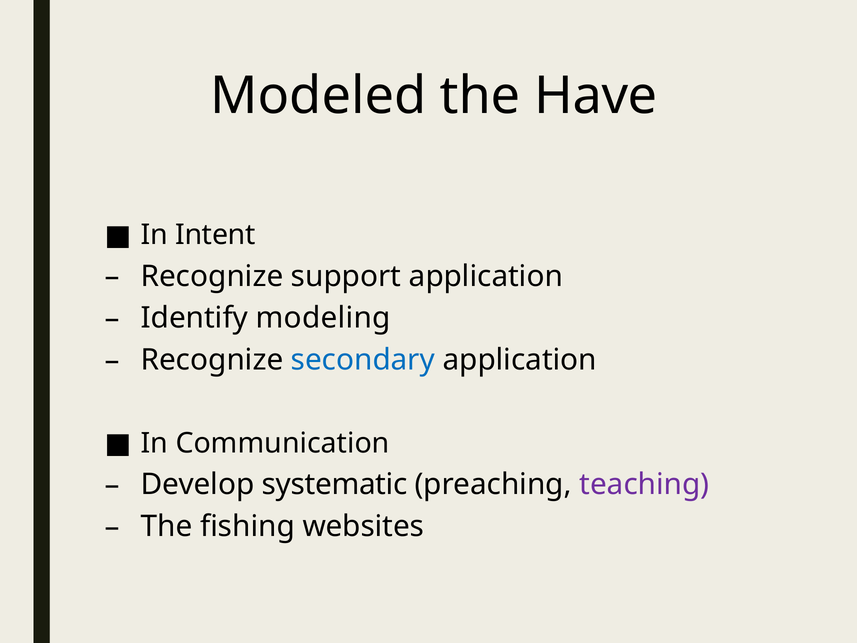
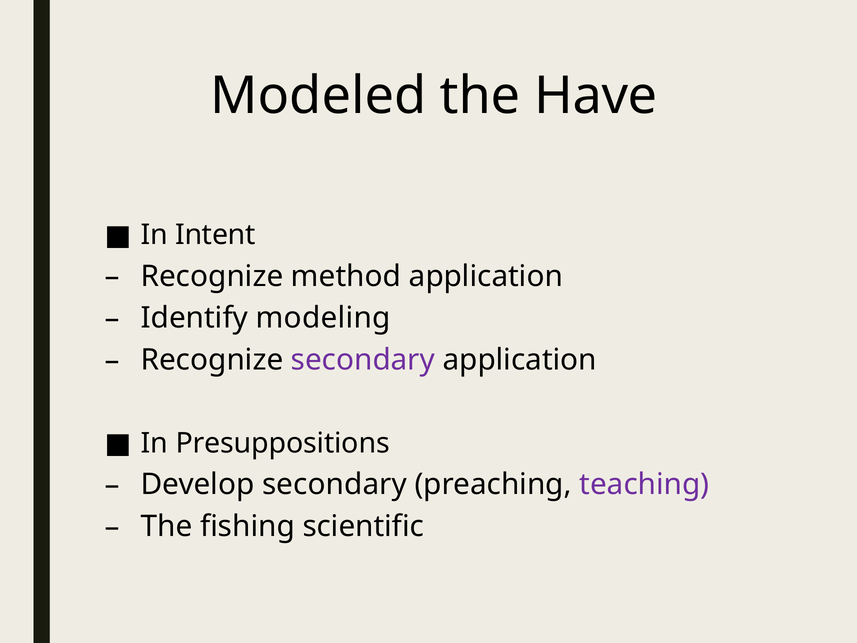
support: support -> method
secondary at (363, 360) colour: blue -> purple
Communication: Communication -> Presuppositions
Develop systematic: systematic -> secondary
websites: websites -> scientific
